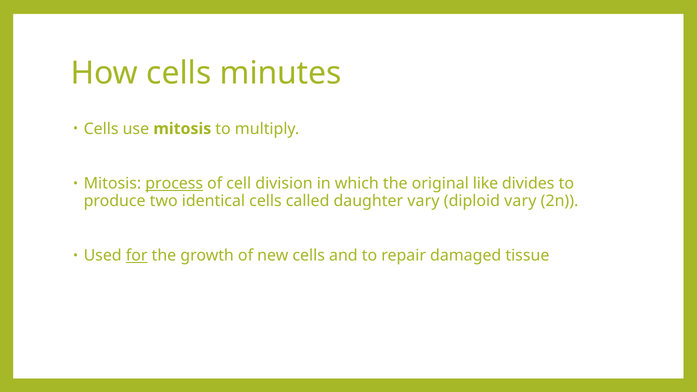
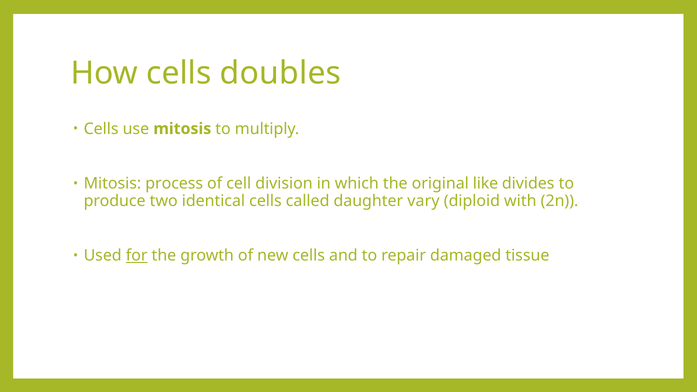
minutes: minutes -> doubles
process underline: present -> none
diploid vary: vary -> with
